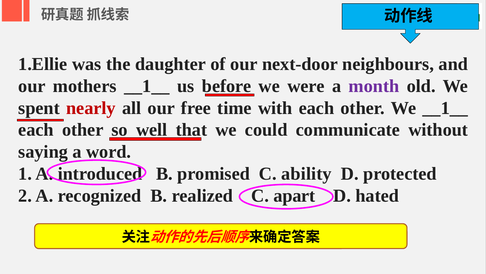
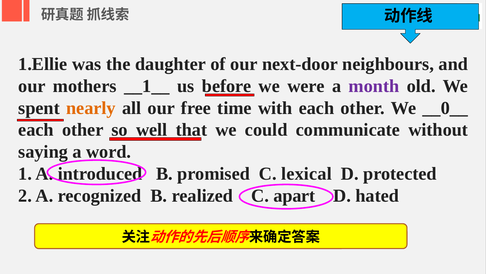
nearly colour: red -> orange
We __1__: __1__ -> __0__
ability: ability -> lexical
